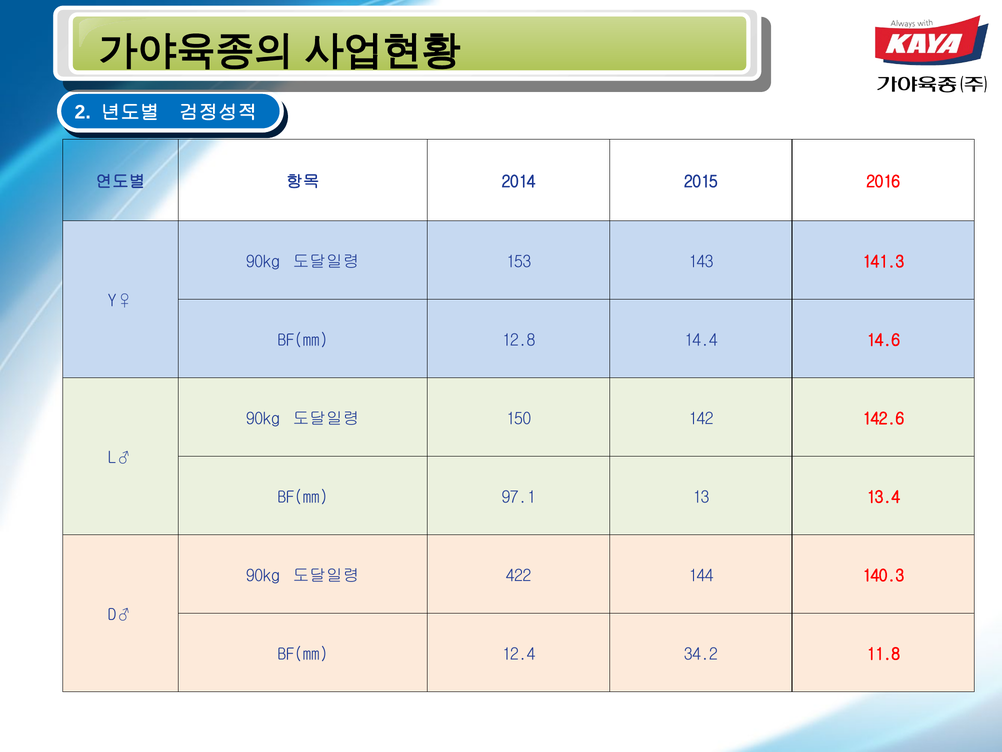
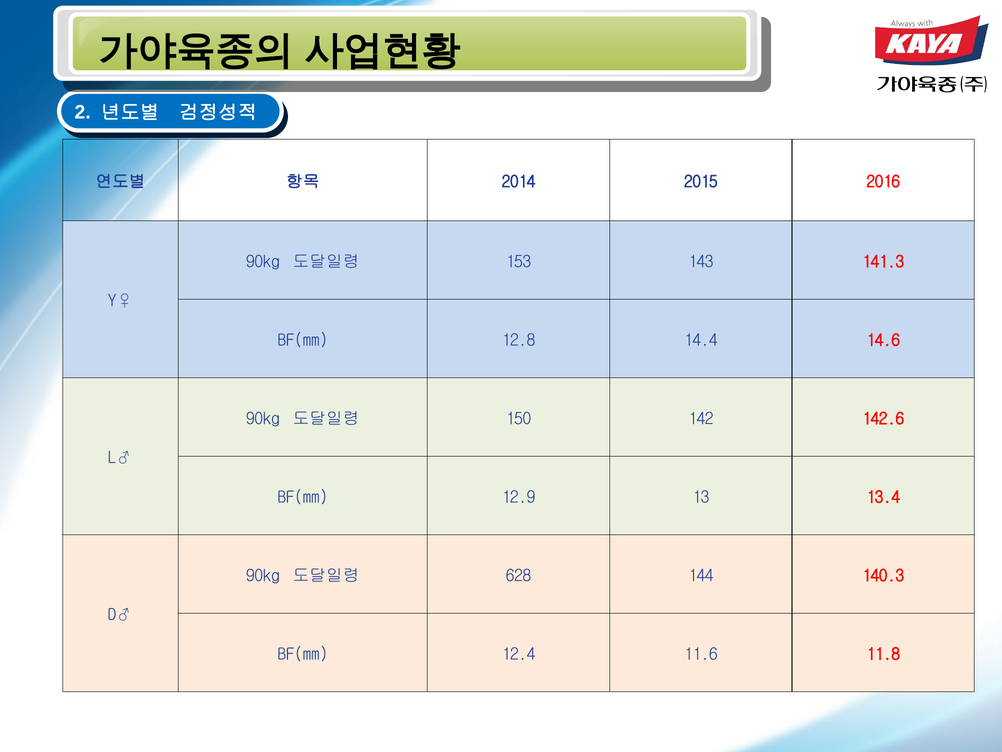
97.1: 97.1 -> 12.9
422: 422 -> 628
34.2: 34.2 -> 11.6
